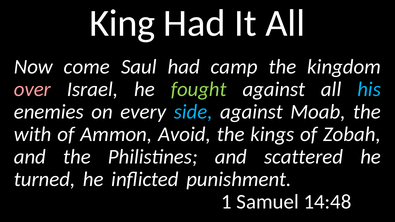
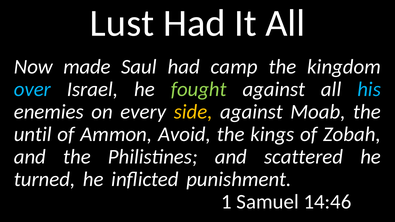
King: King -> Lust
come: come -> made
over colour: pink -> light blue
side colour: light blue -> yellow
with: with -> until
14:48: 14:48 -> 14:46
